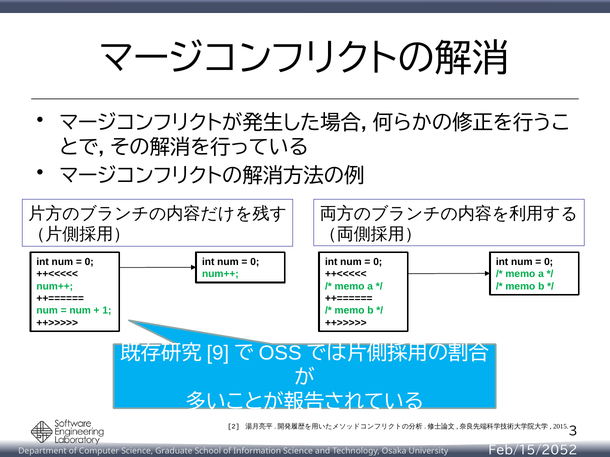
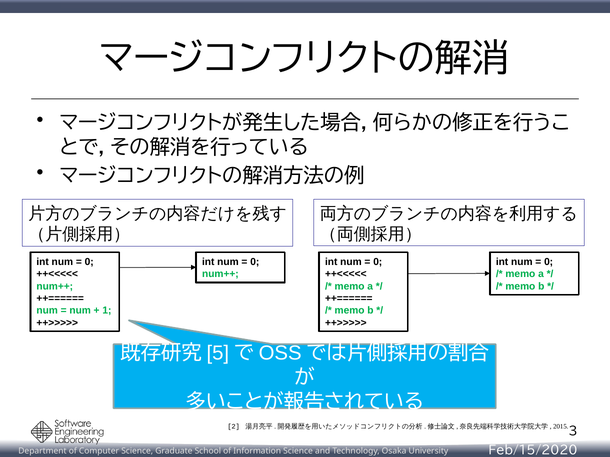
9: 9 -> 5
Feb/15/2052: Feb/15/2052 -> Feb/15/2020
